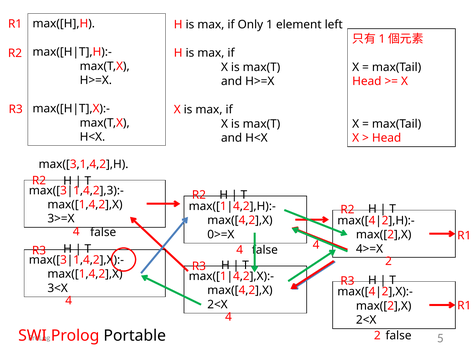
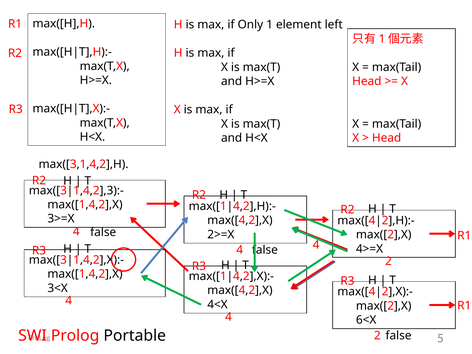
0>=X: 0>=X -> 2>=X
2<X at (217, 305): 2<X -> 4<X
2<X at (366, 320): 2<X -> 6<X
